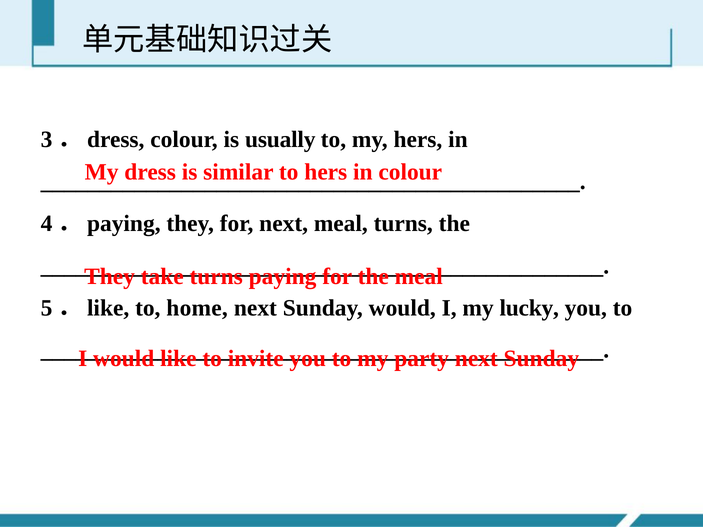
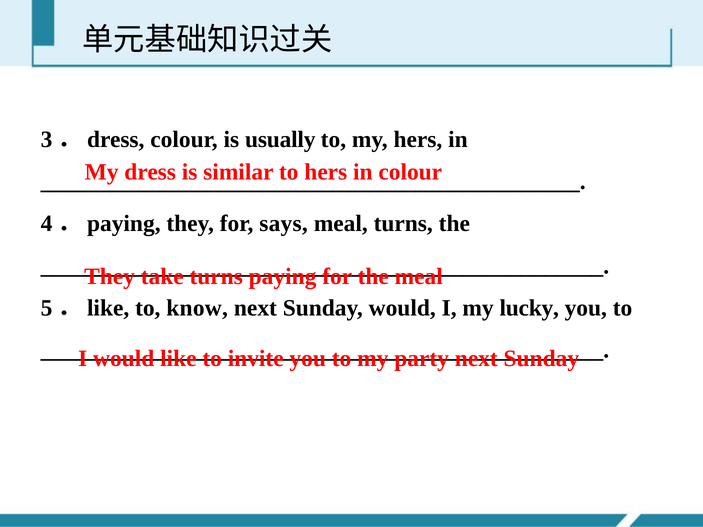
for next: next -> says
home: home -> know
